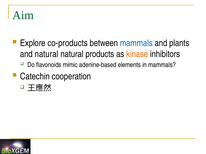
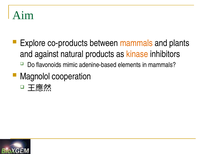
mammals at (136, 43) colour: blue -> orange
and natural: natural -> against
Catechin: Catechin -> Magnolol
